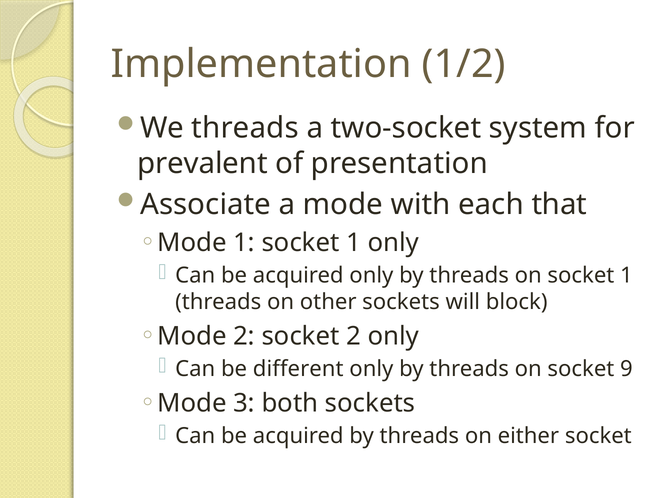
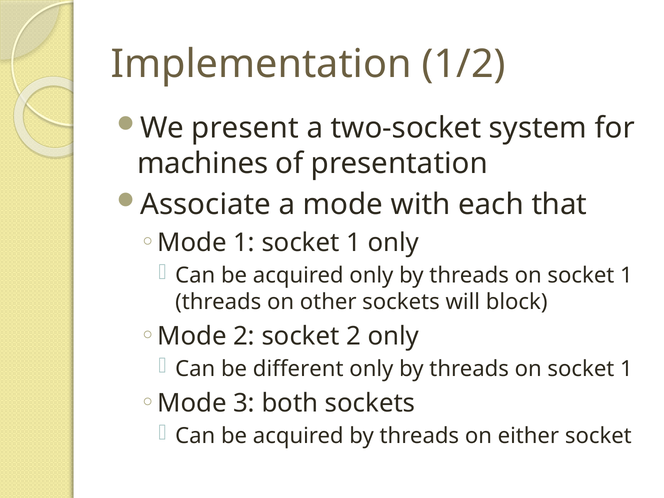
We threads: threads -> present
prevalent: prevalent -> machines
9 at (626, 369): 9 -> 1
